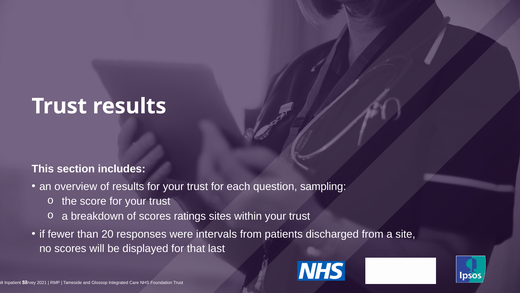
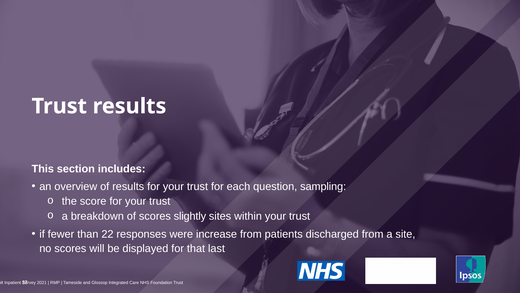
ratings: ratings -> slightly
20: 20 -> 22
intervals: intervals -> increase
